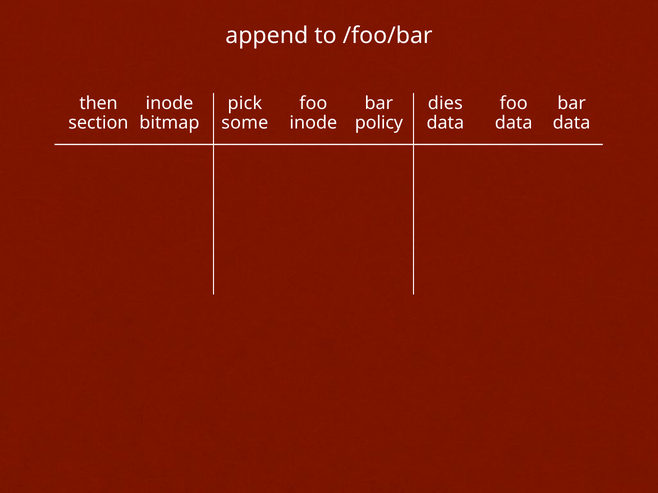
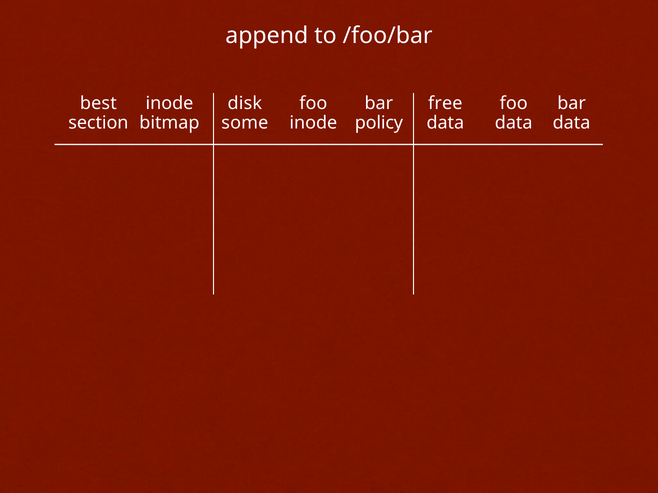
then: then -> best
pick: pick -> disk
dies: dies -> free
